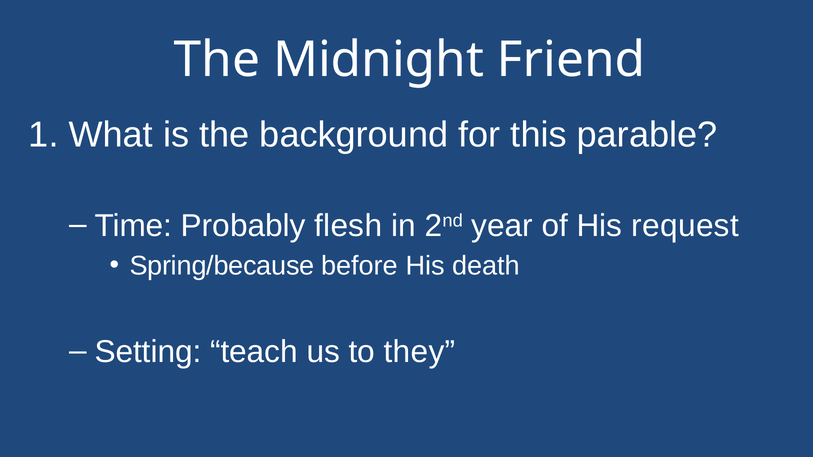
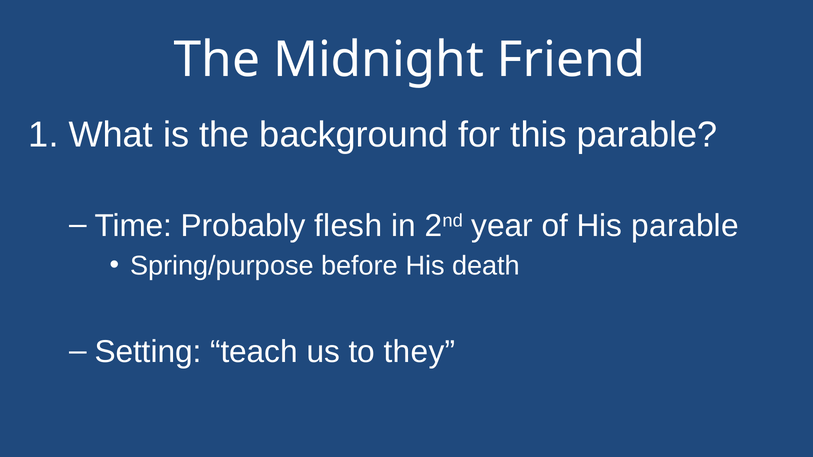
His request: request -> parable
Spring/because: Spring/because -> Spring/purpose
